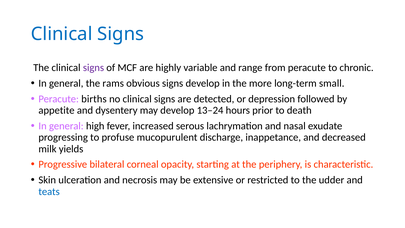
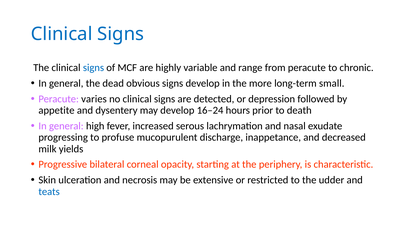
signs at (93, 68) colour: purple -> blue
rams: rams -> dead
births: births -> varies
13–24: 13–24 -> 16–24
